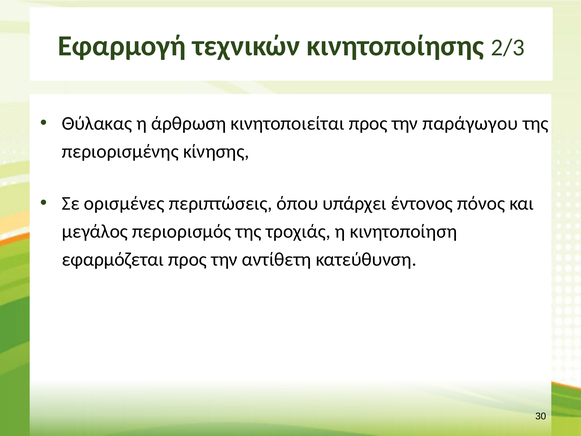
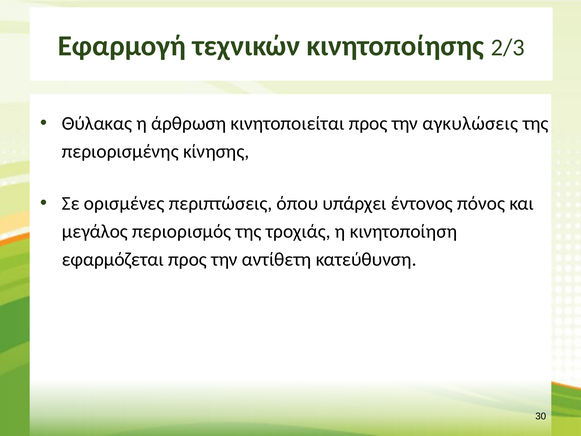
παράγωγου: παράγωγου -> αγκυλώσεις
